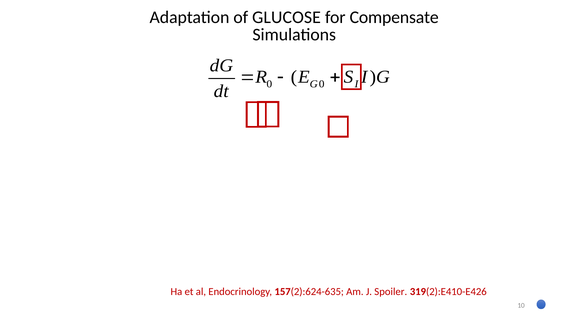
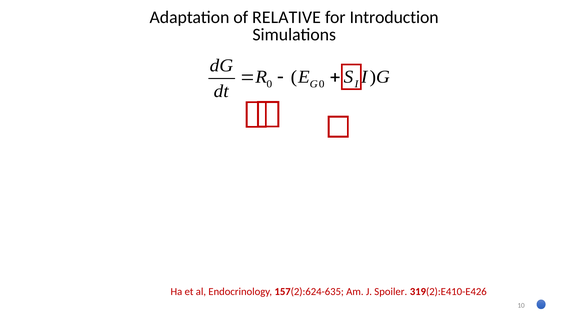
GLUCOSE: GLUCOSE -> RELATIVE
Compensate: Compensate -> Introduction
